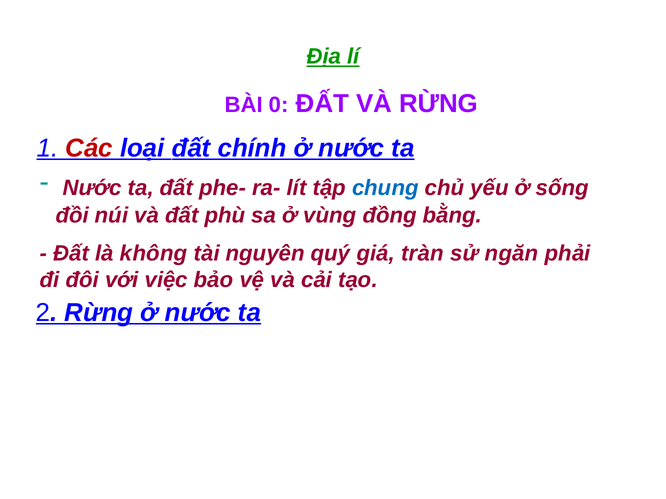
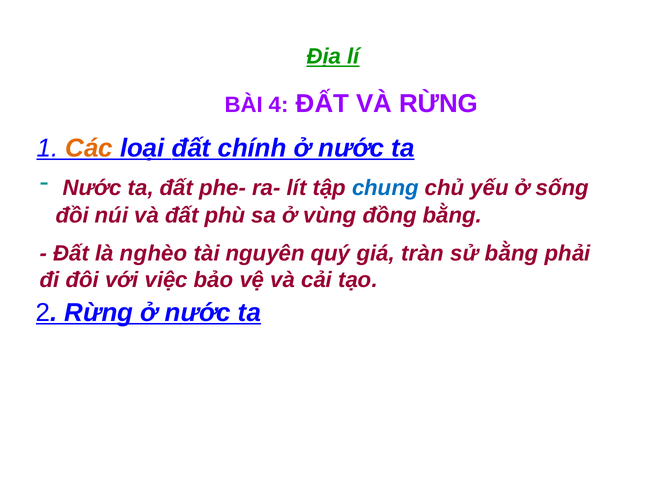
0: 0 -> 4
Các colour: red -> orange
không: không -> nghèo
sử ngăn: ngăn -> bằng
